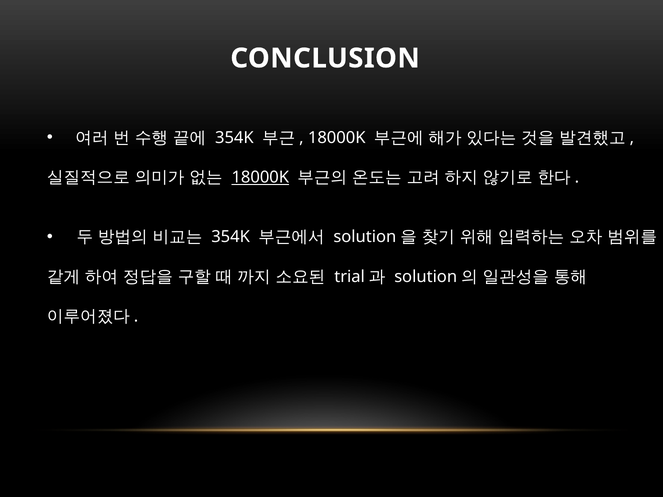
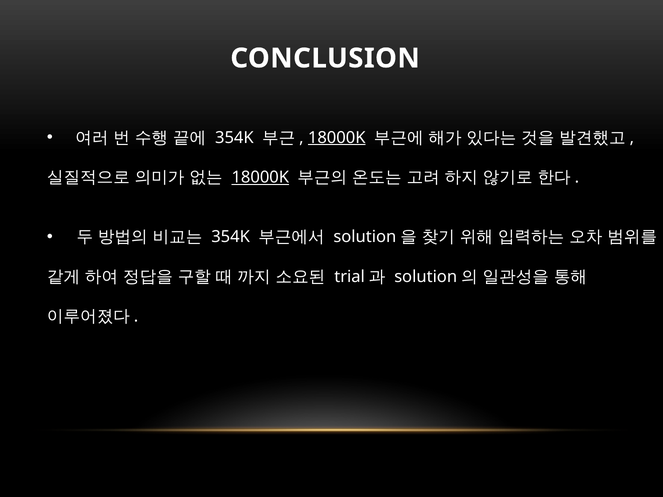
18000K at (337, 138) underline: none -> present
